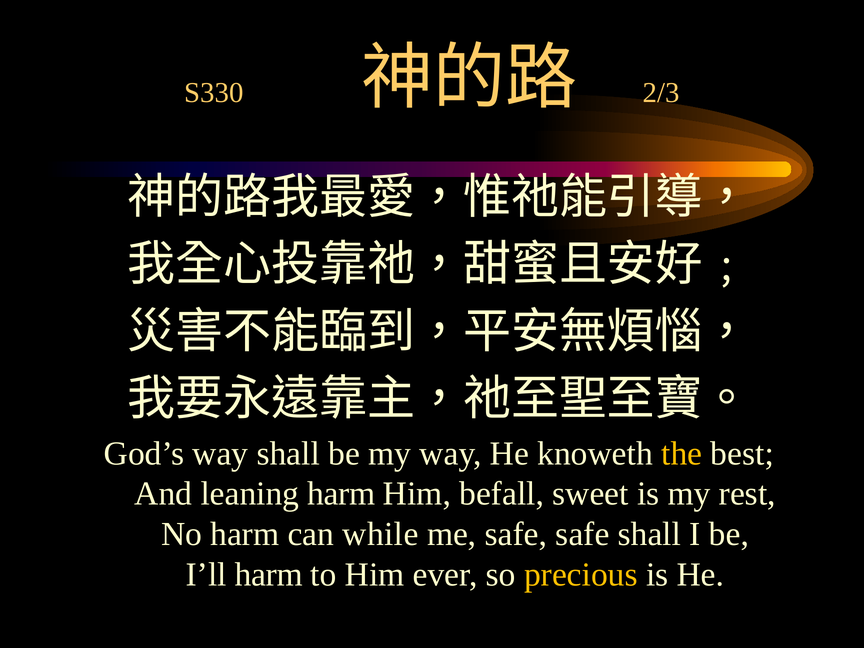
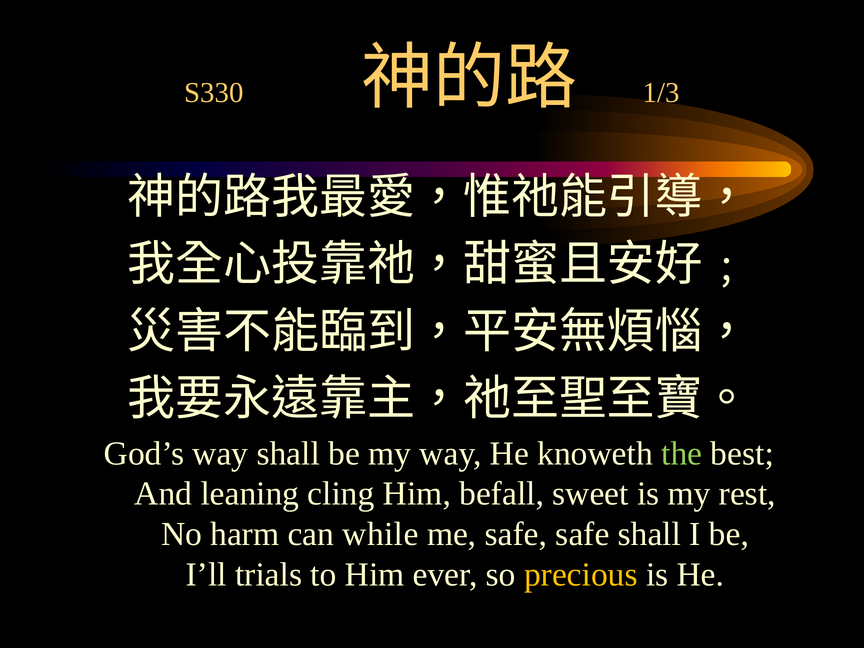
2/3: 2/3 -> 1/3
the colour: yellow -> light green
leaning harm: harm -> cling
I’ll harm: harm -> trials
